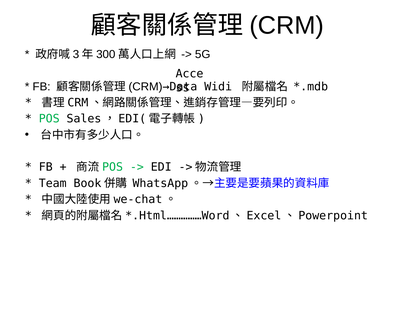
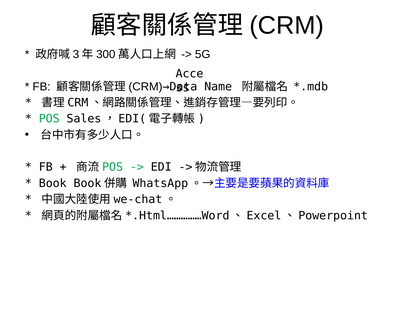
Widi: Widi -> Name
Team: Team -> Book
